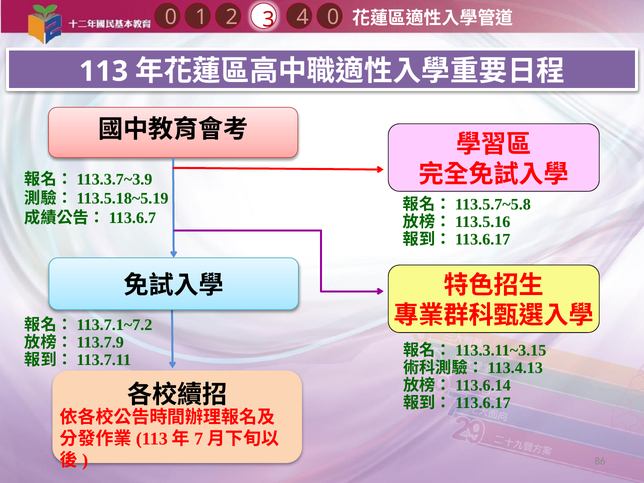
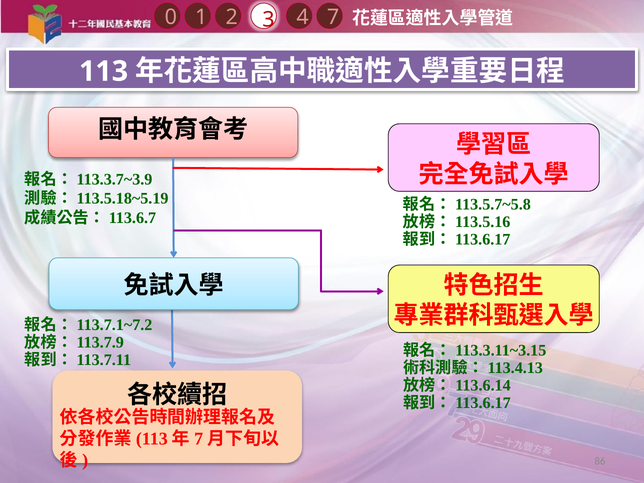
4 0: 0 -> 7
